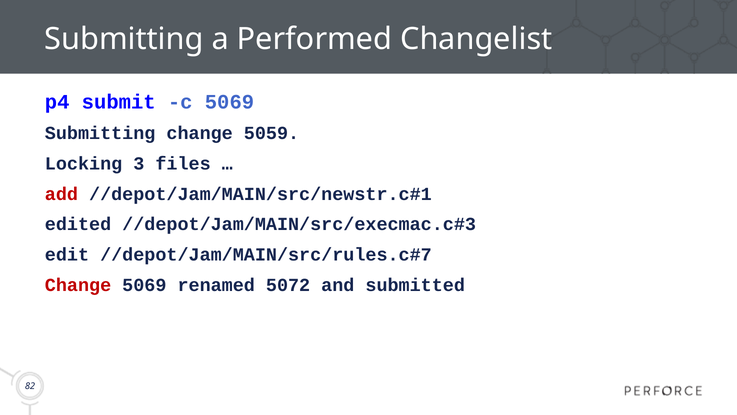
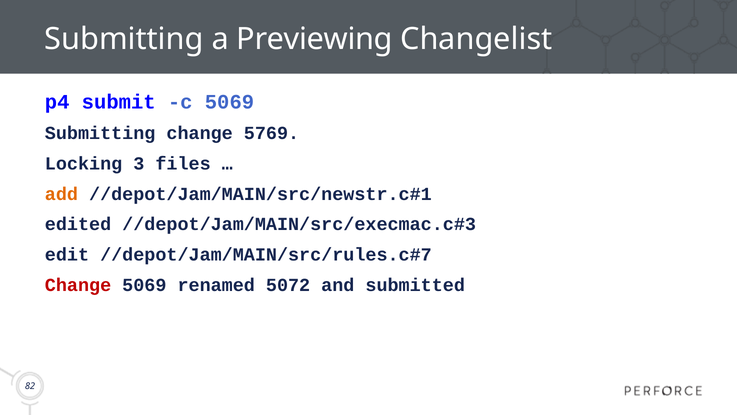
Performed: Performed -> Previewing
5059: 5059 -> 5769
add colour: red -> orange
